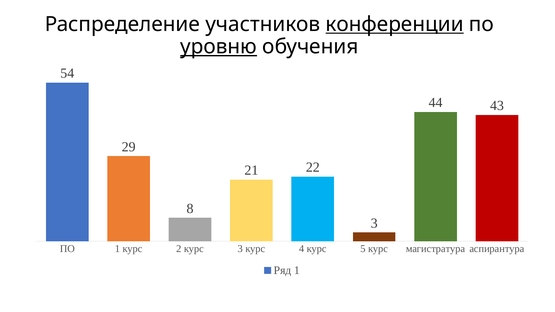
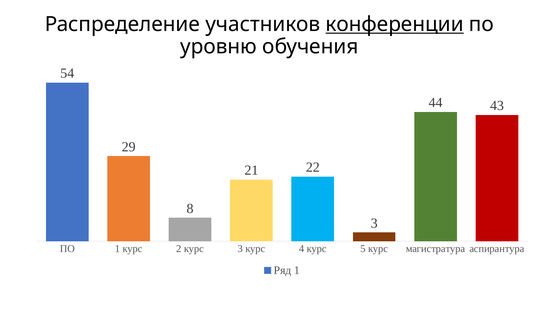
уровню underline: present -> none
